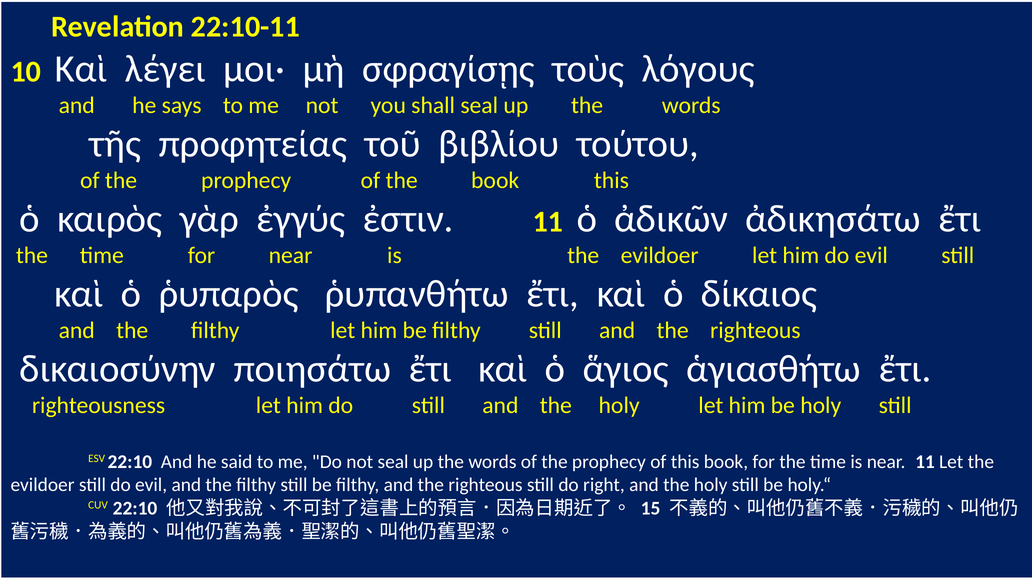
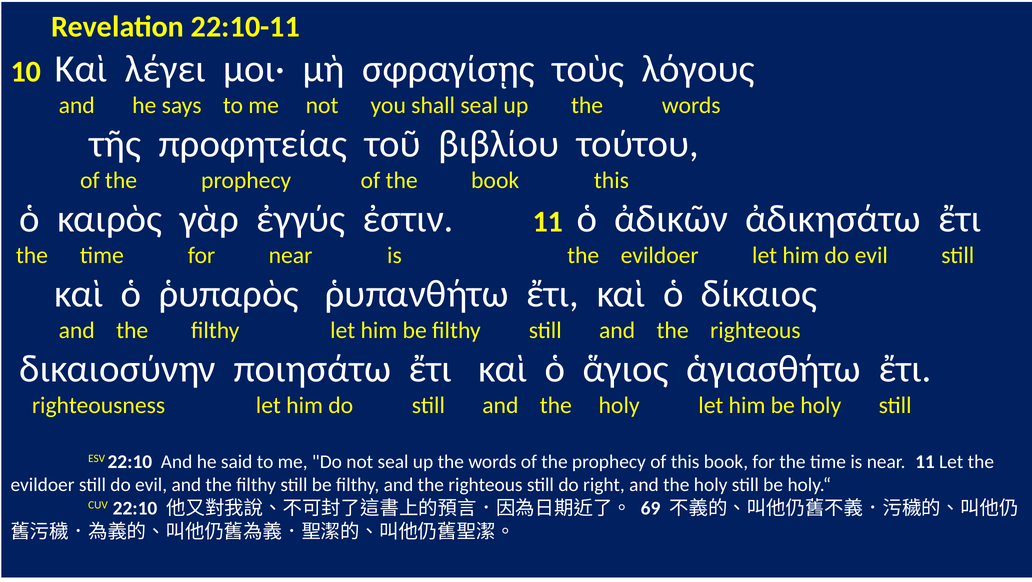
15: 15 -> 69
